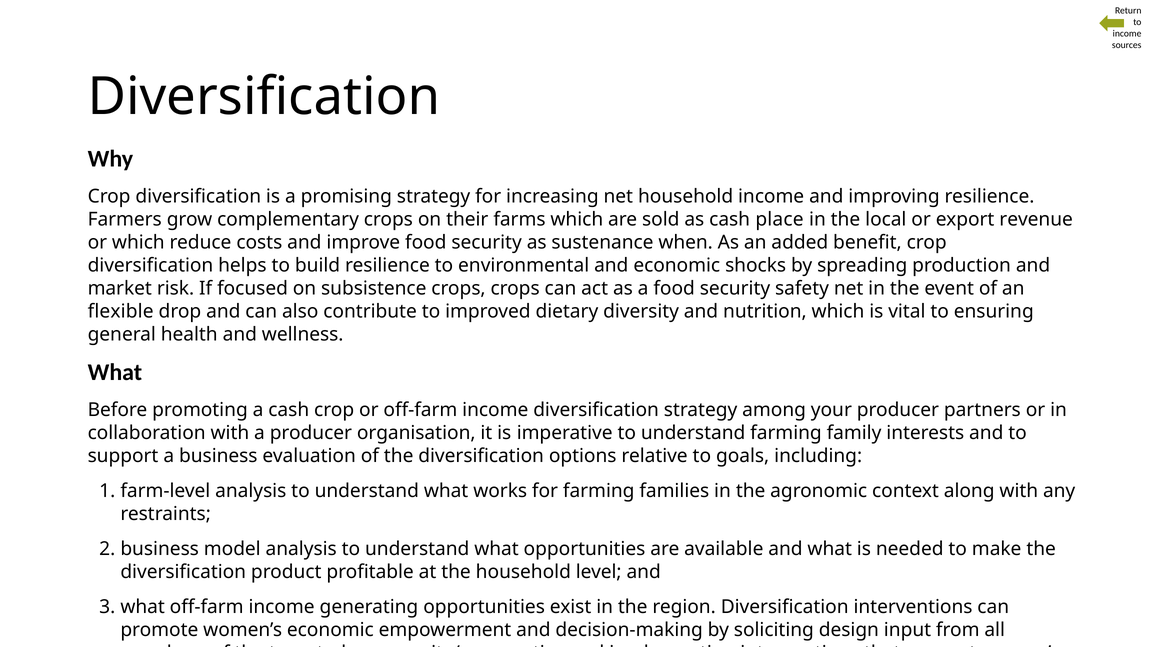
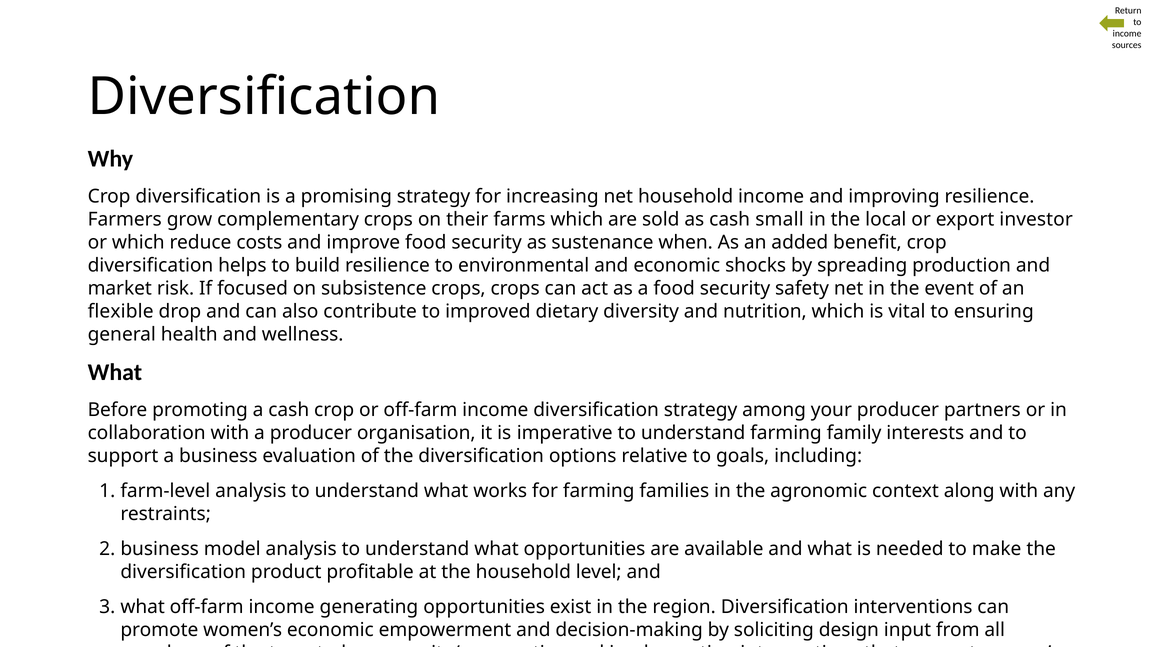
place: place -> small
revenue: revenue -> investor
